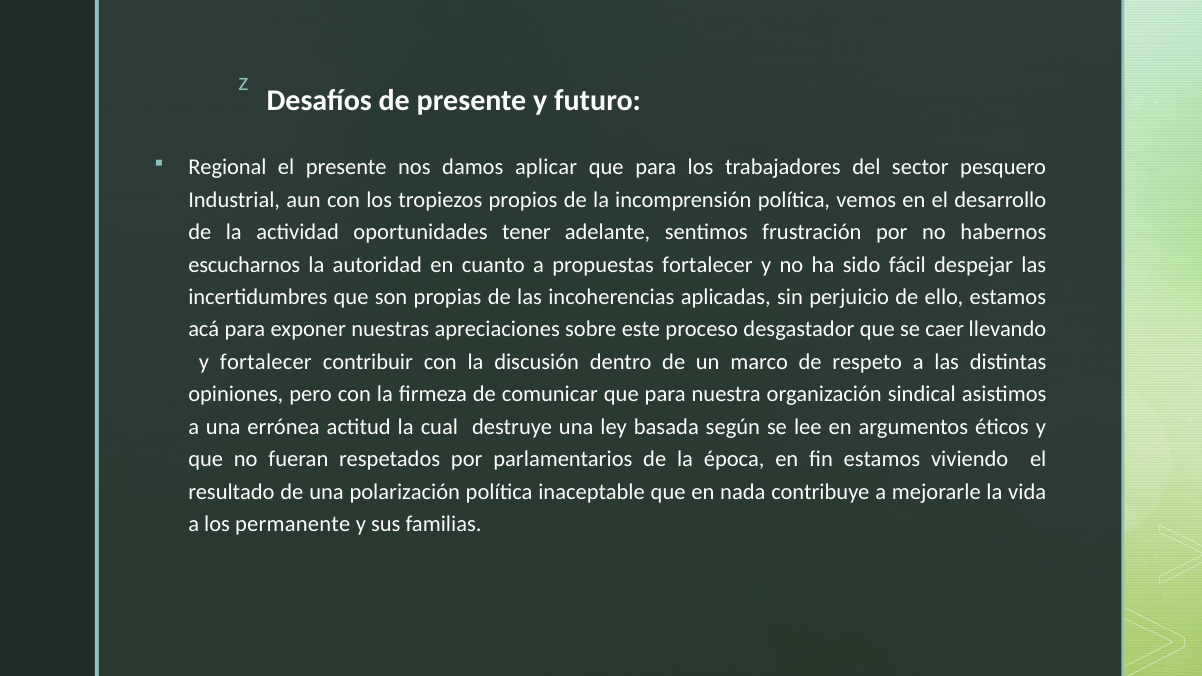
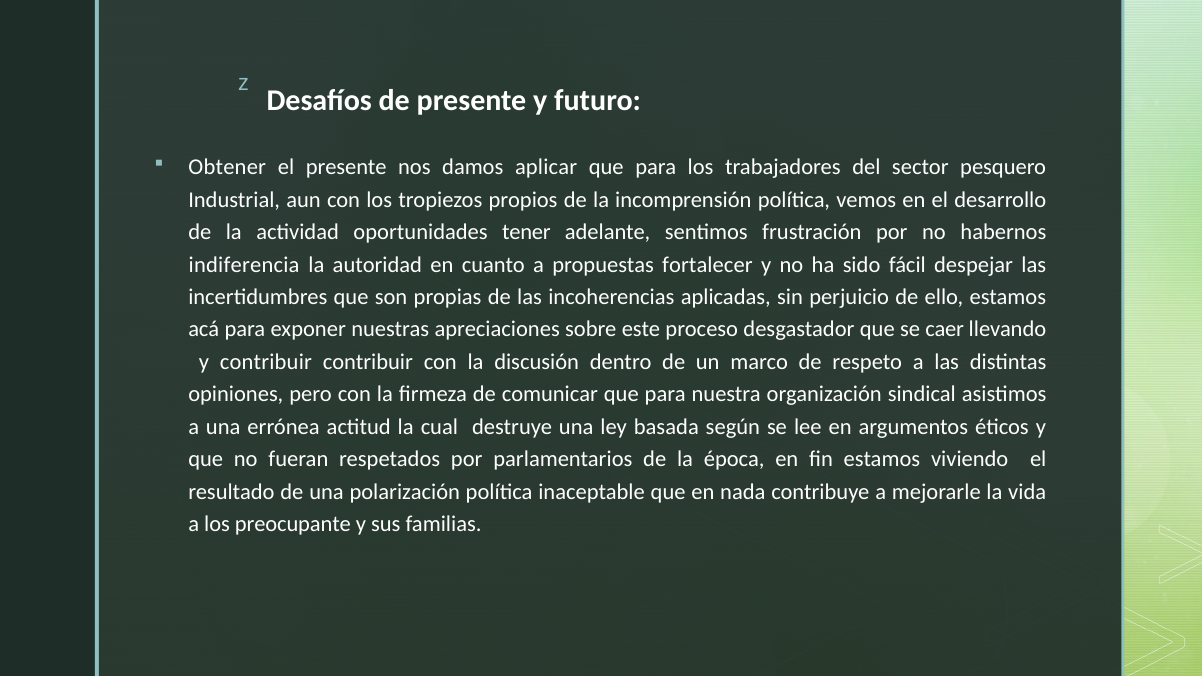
Regional: Regional -> Obtener
escucharnos: escucharnos -> indiferencia
y fortalecer: fortalecer -> contribuir
permanente: permanente -> preocupante
